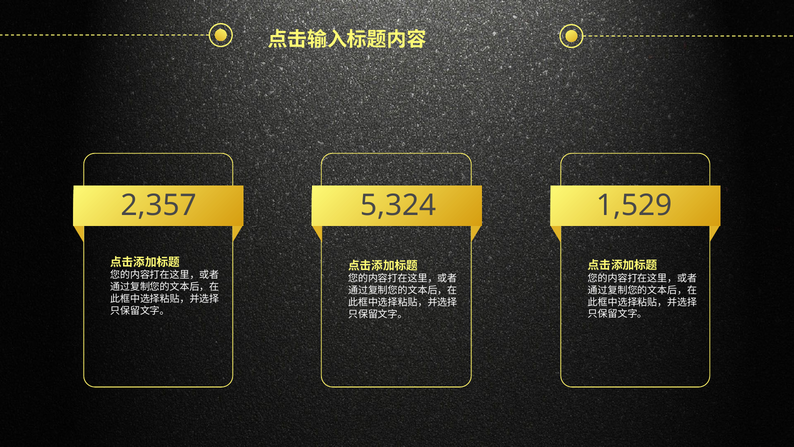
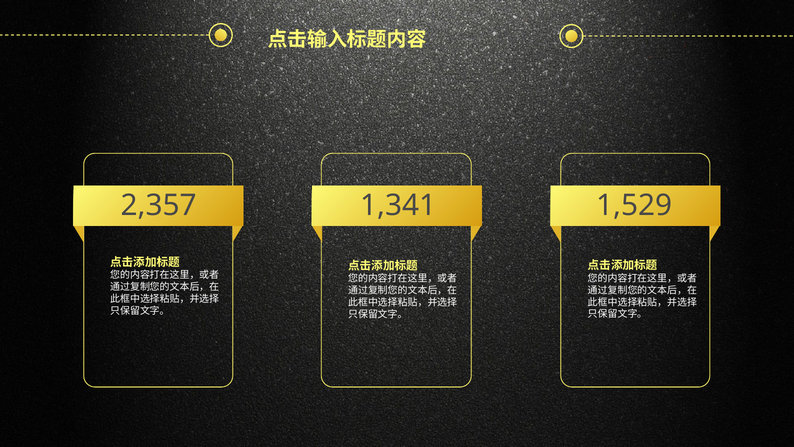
5,324: 5,324 -> 1,341
